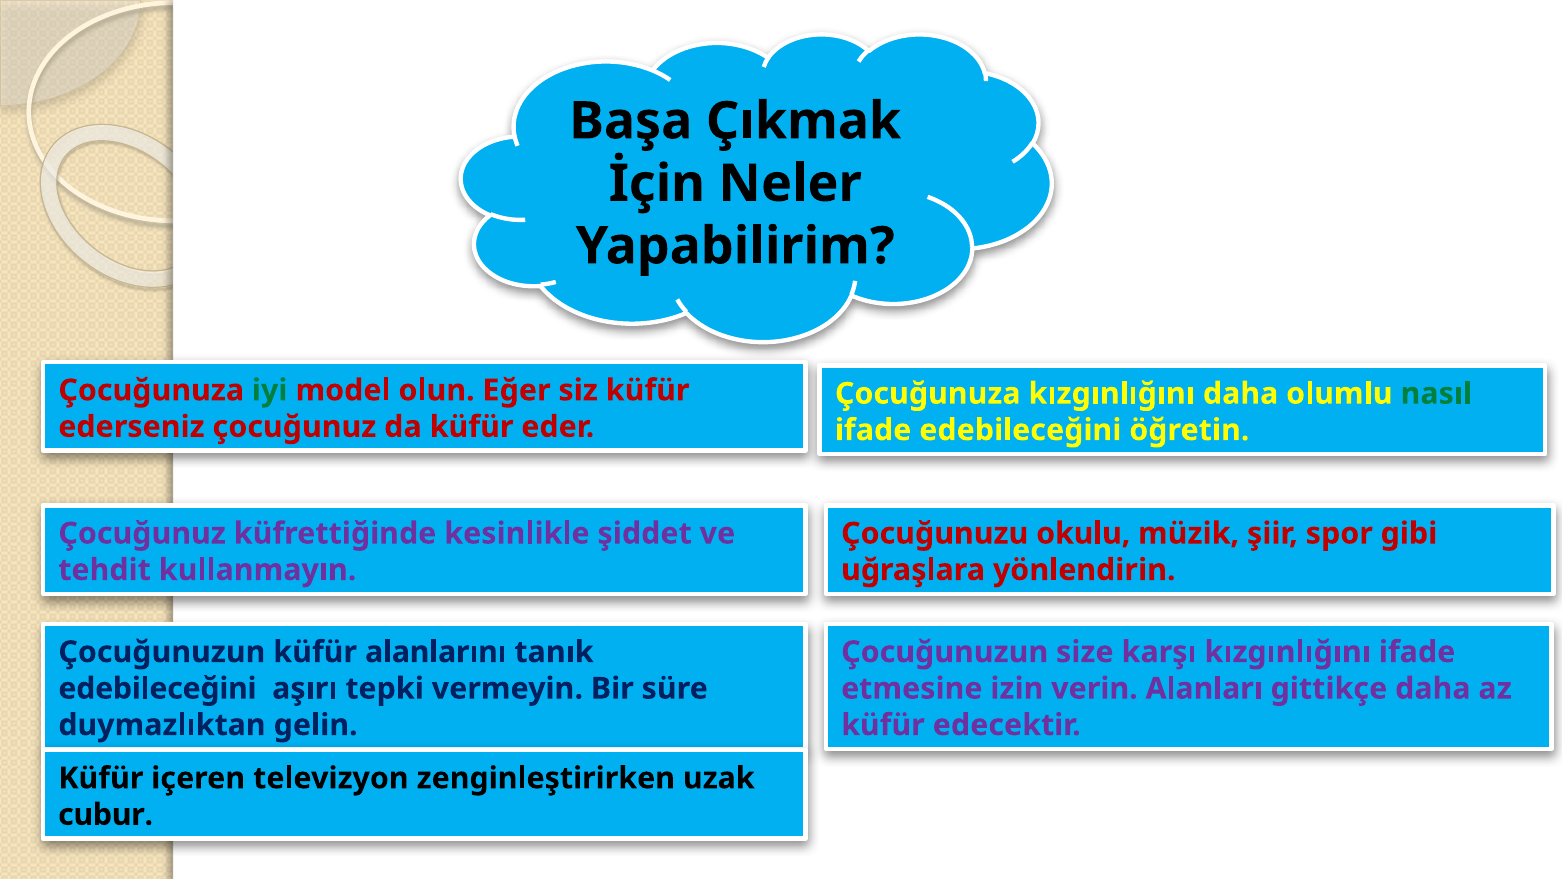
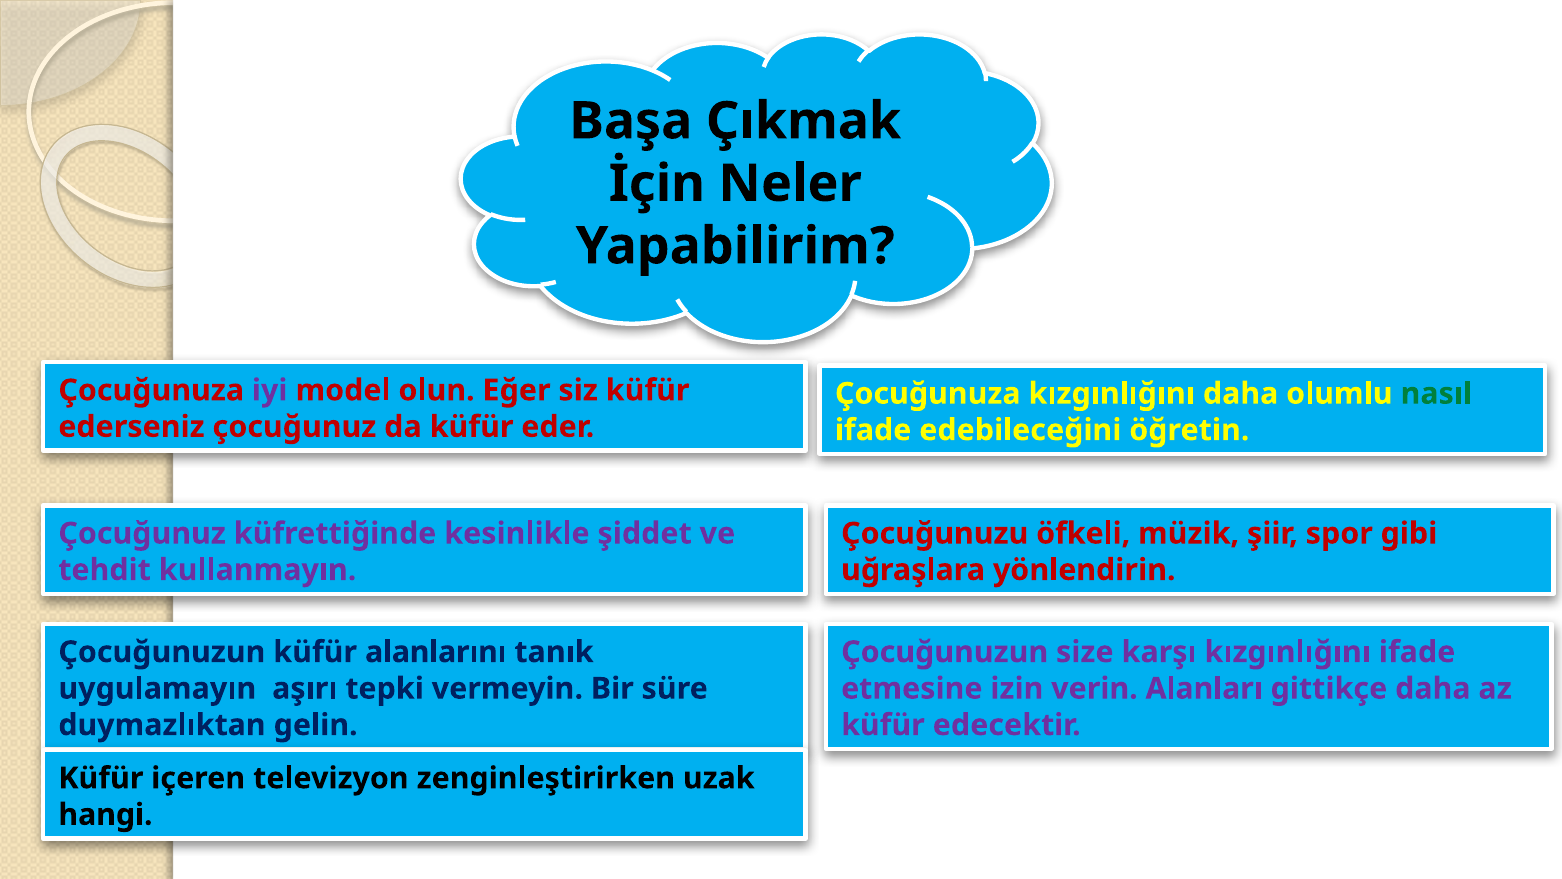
iyi colour: green -> purple
okulu: okulu -> öfkeli
edebileceğini at (157, 688): edebileceğini -> uygulamayın
cubur: cubur -> hangi
